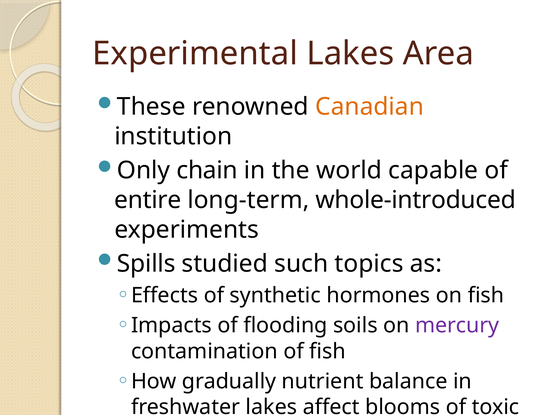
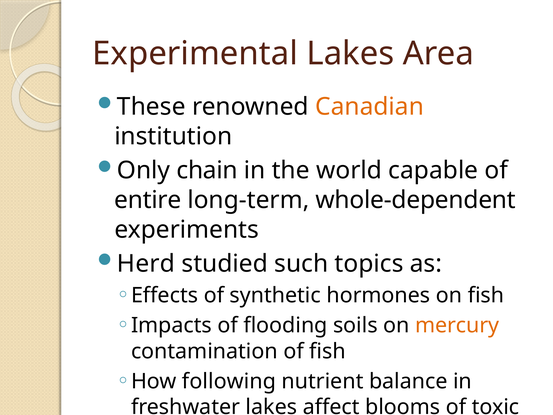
whole-introduced: whole-introduced -> whole-dependent
Spills: Spills -> Herd
mercury colour: purple -> orange
gradually: gradually -> following
